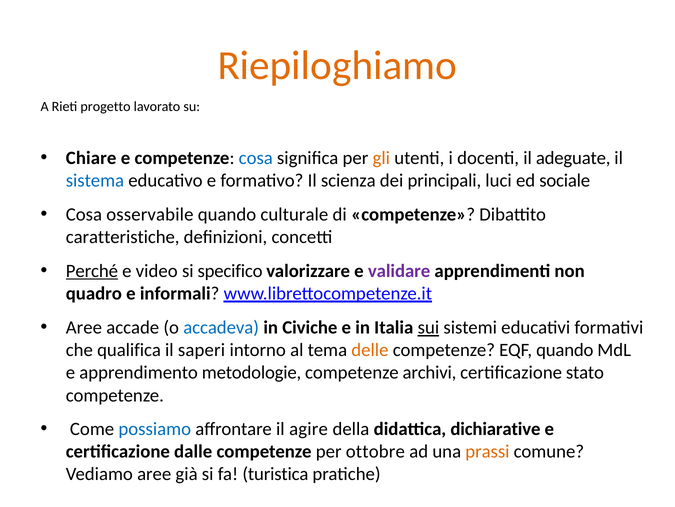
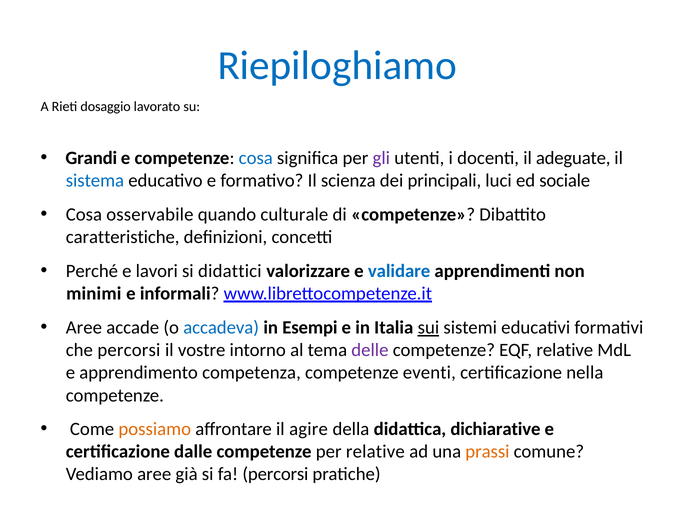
Riepiloghiamo colour: orange -> blue
progetto: progetto -> dosaggio
Chiare: Chiare -> Grandi
gli colour: orange -> purple
Perché underline: present -> none
video: video -> lavori
specifico: specifico -> didattici
validare colour: purple -> blue
quadro: quadro -> minimi
Civiche: Civiche -> Esempi
che qualifica: qualifica -> percorsi
saperi: saperi -> vostre
delle colour: orange -> purple
EQF quando: quando -> relative
metodologie: metodologie -> competenza
archivi: archivi -> eventi
stato: stato -> nella
possiamo colour: blue -> orange
per ottobre: ottobre -> relative
fa turistica: turistica -> percorsi
